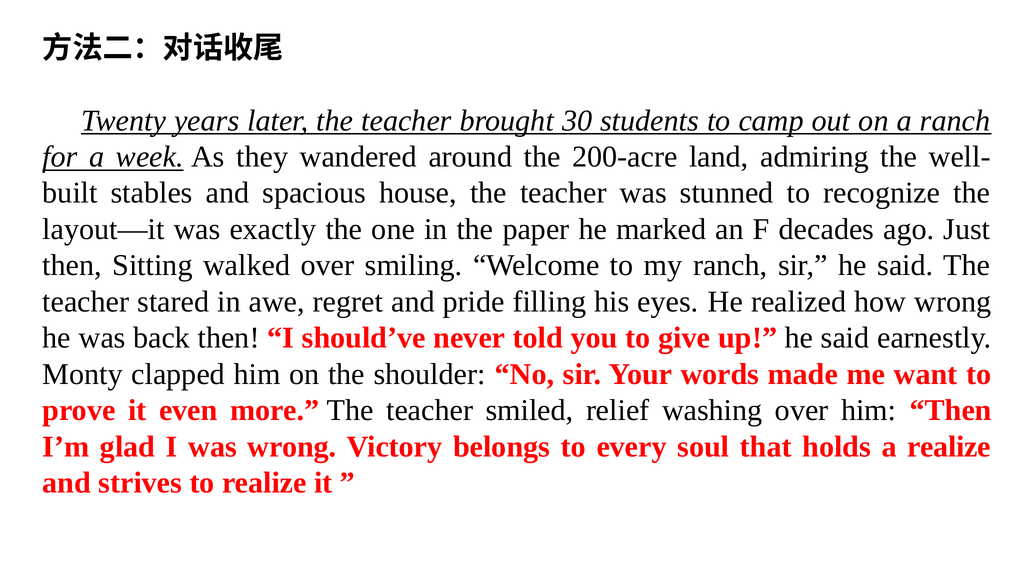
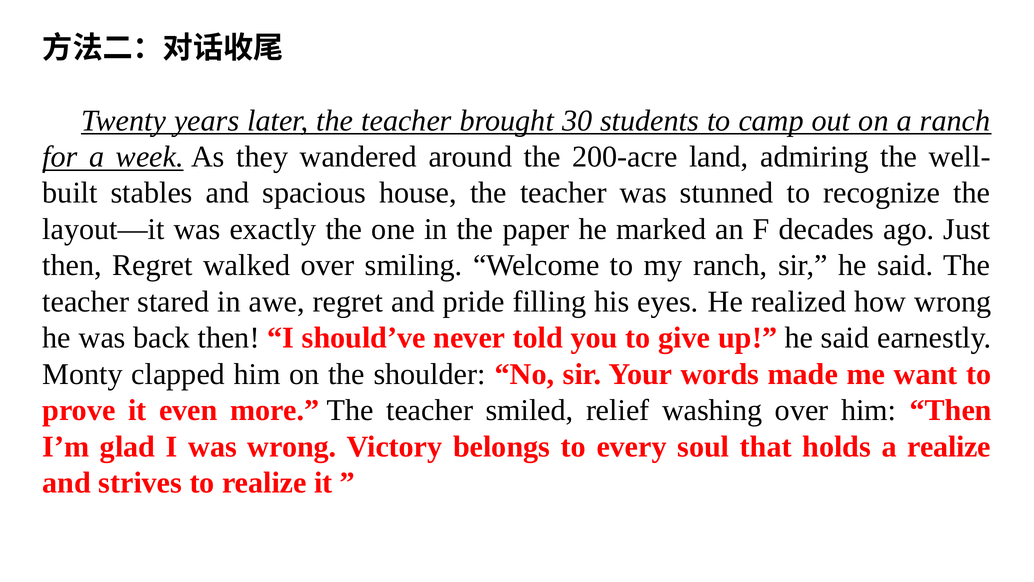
then Sitting: Sitting -> Regret
